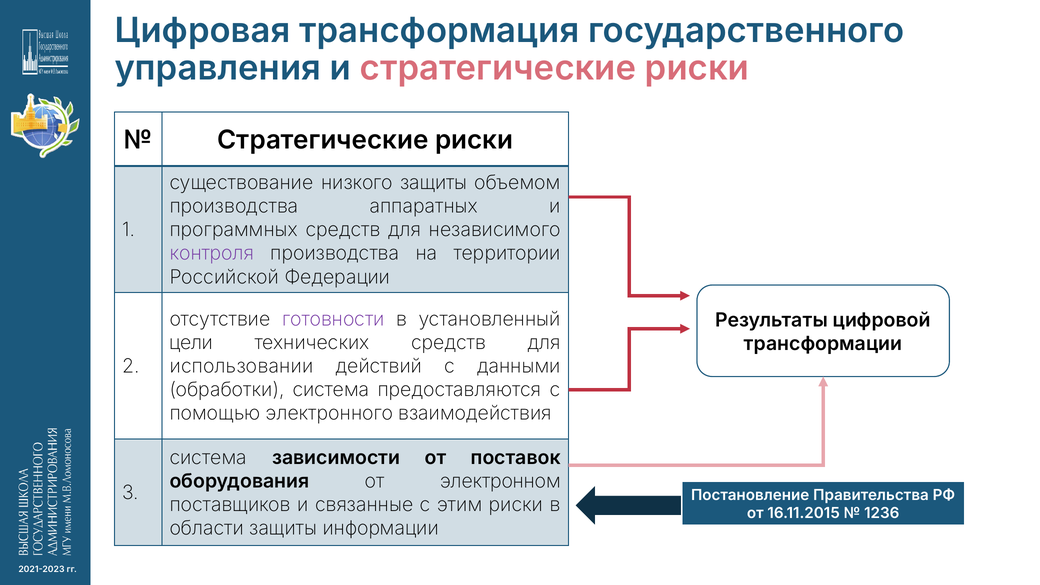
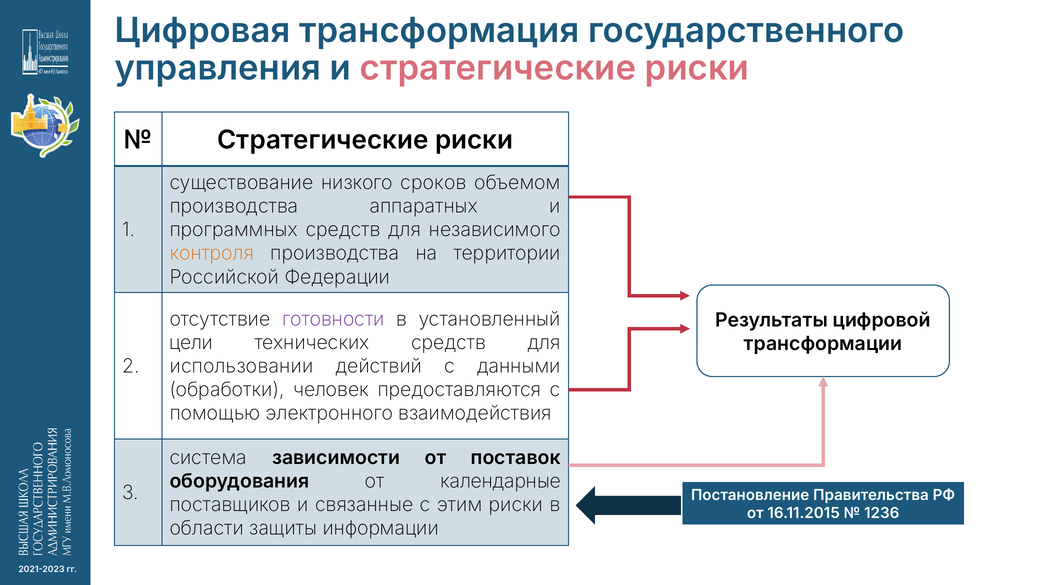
низкого защиты: защиты -> сроков
контроля colour: purple -> orange
обработки система: система -> человек
электронном: электронном -> календарные
